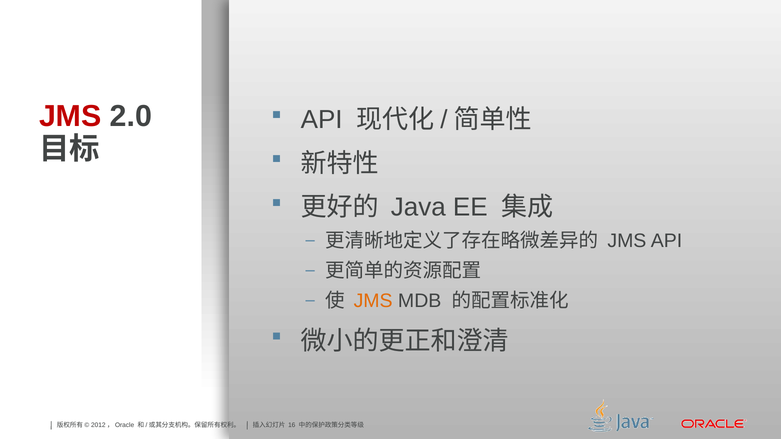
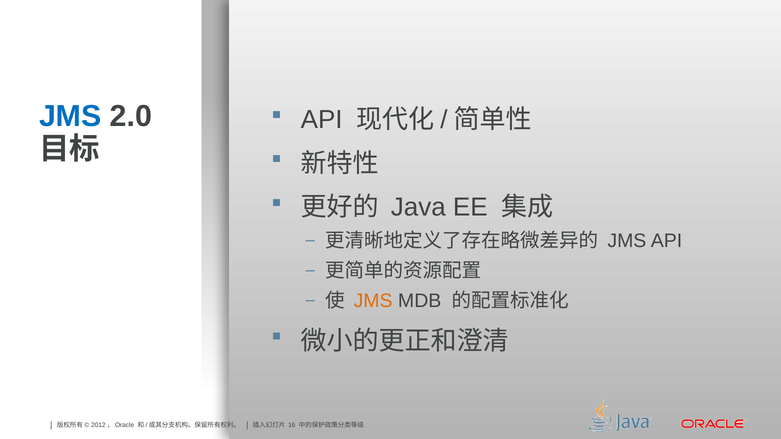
JMS at (70, 116) colour: red -> blue
